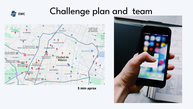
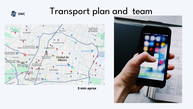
Challenge: Challenge -> Transport
